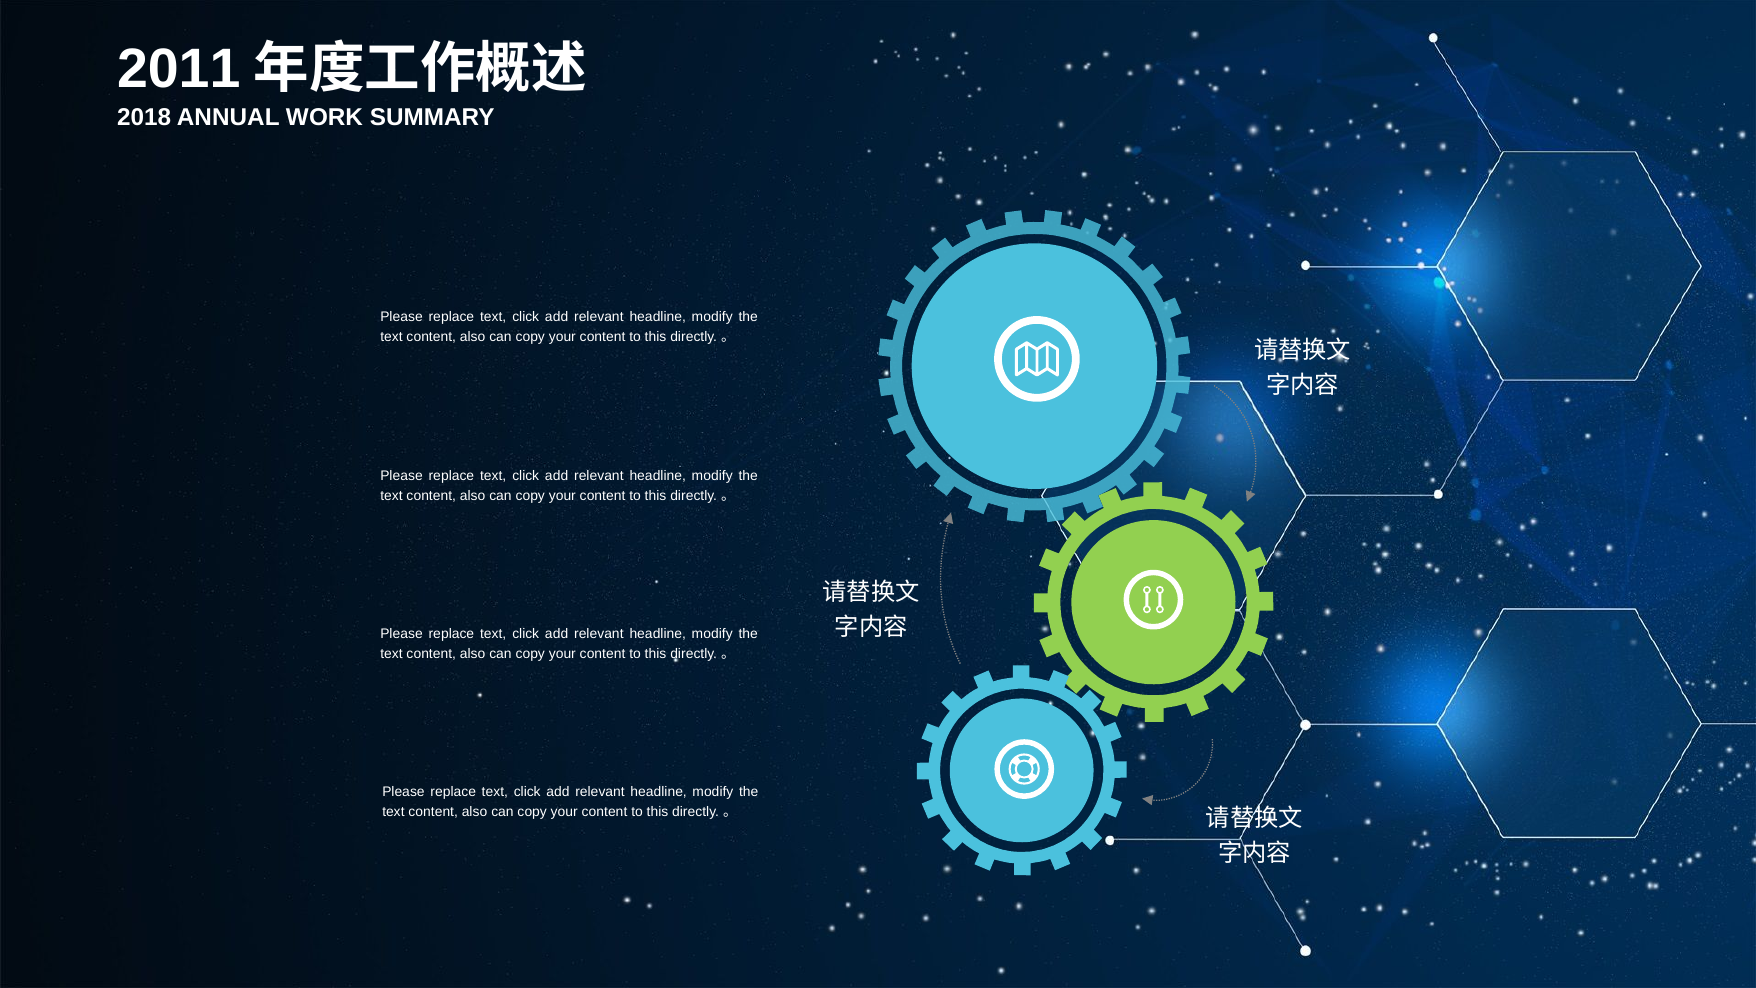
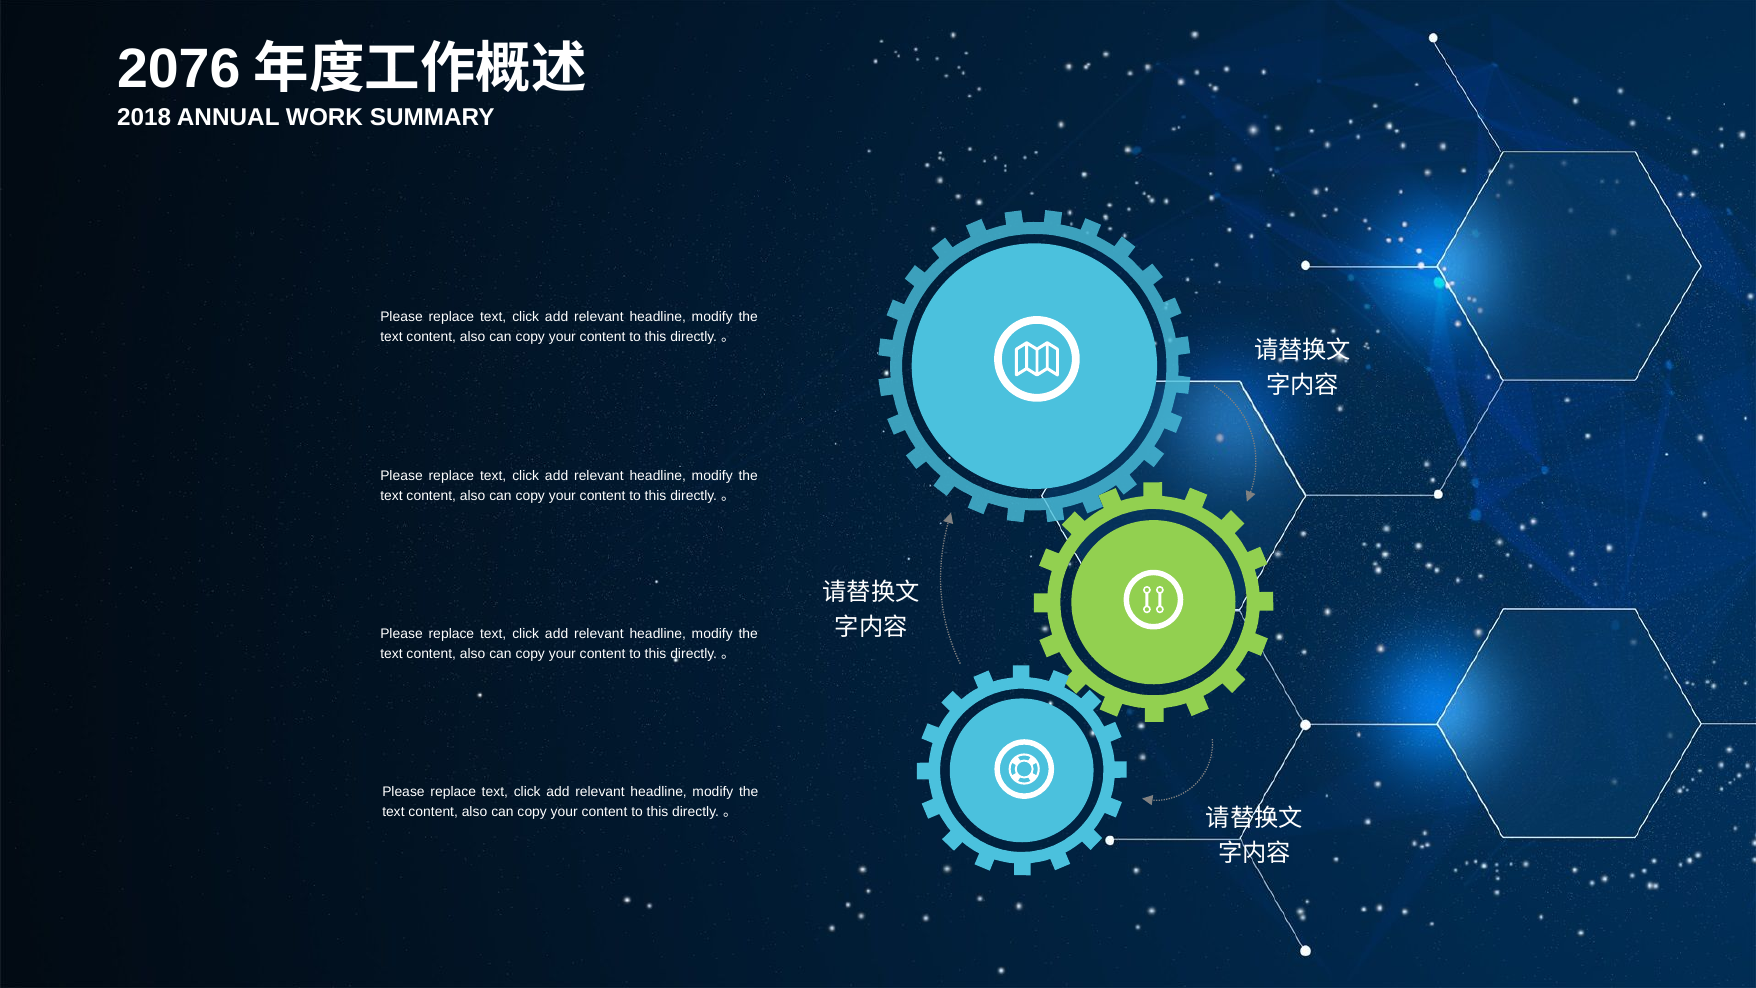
2011: 2011 -> 2076
